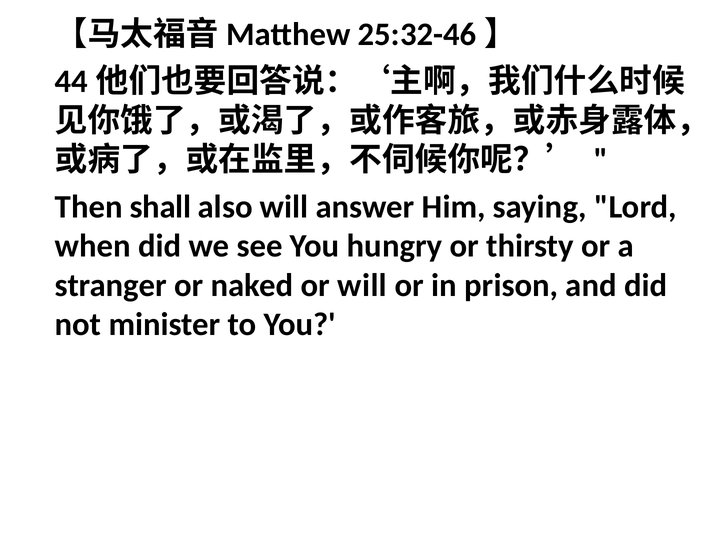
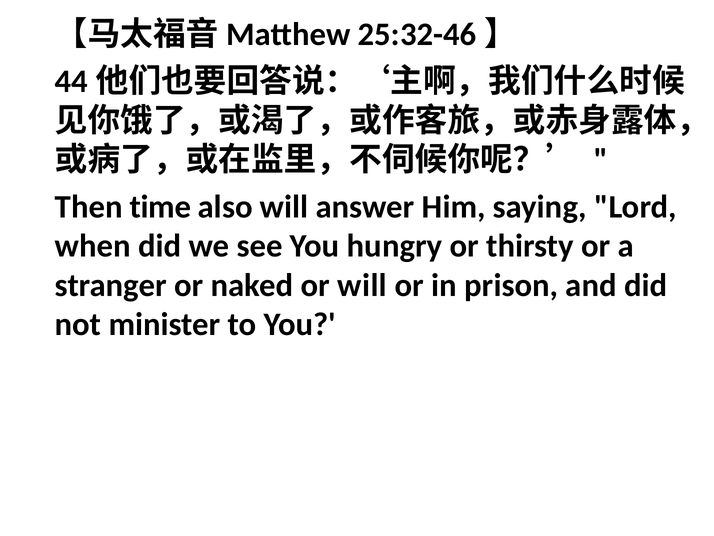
shall: shall -> time
